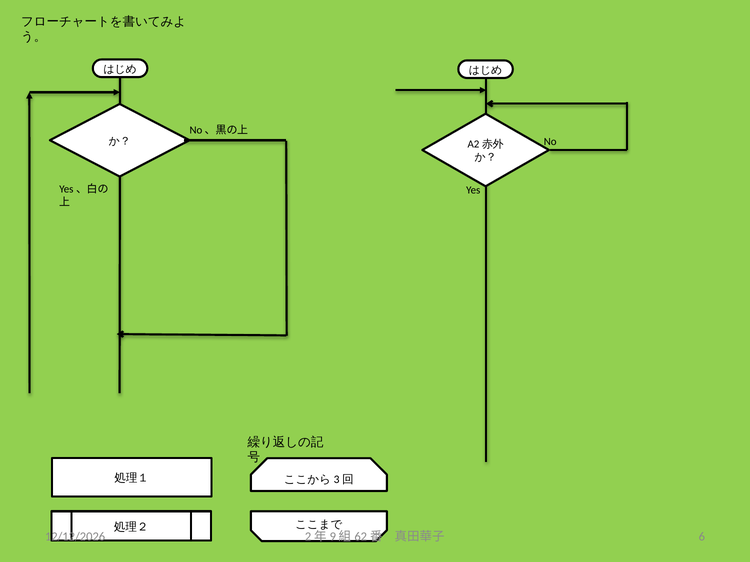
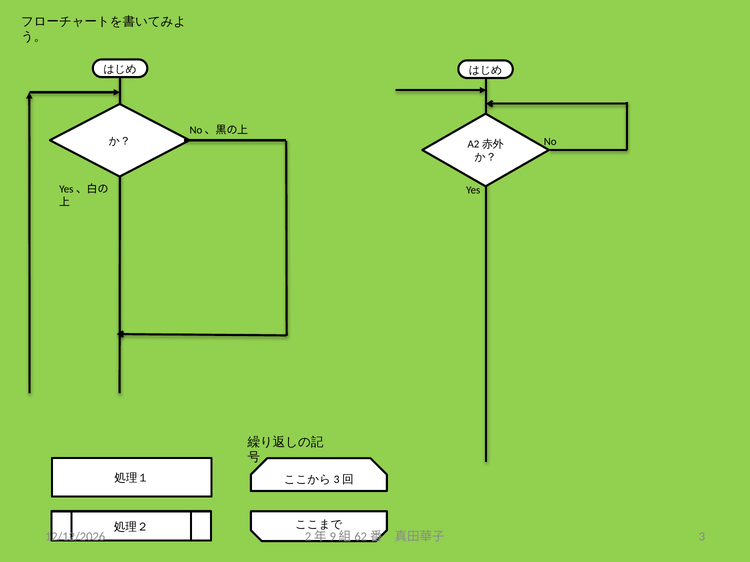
6: 6 -> 3
